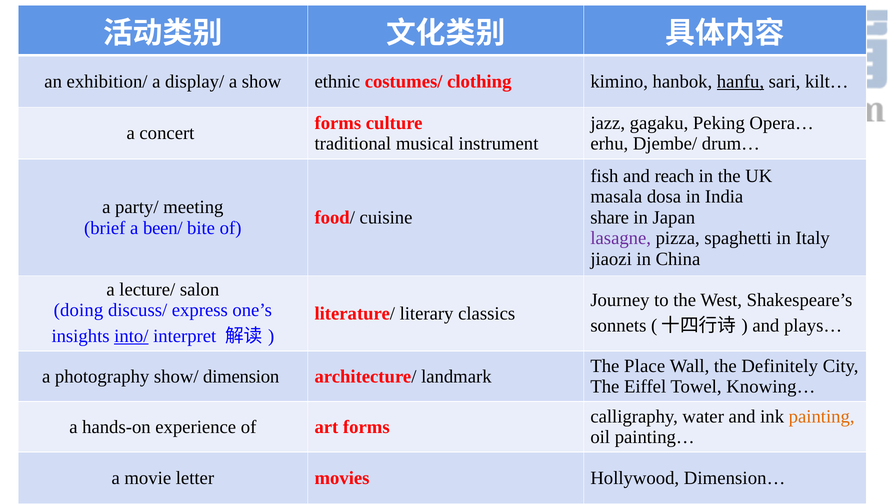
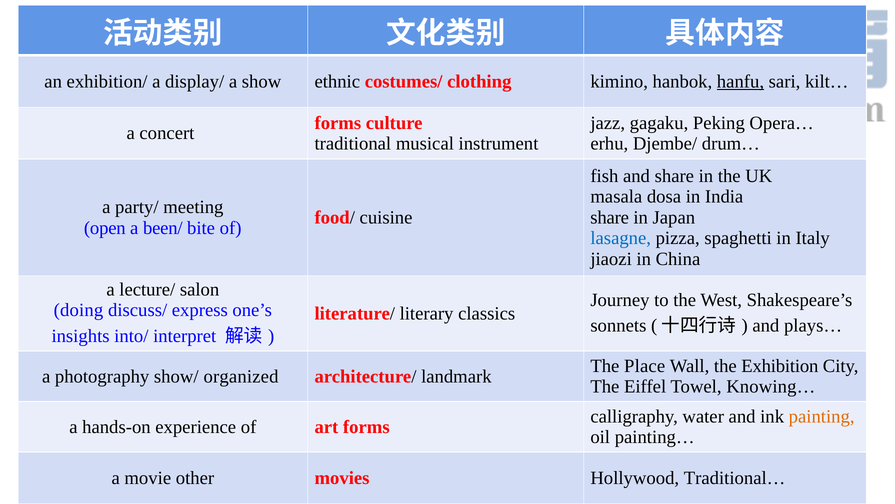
and reach: reach -> share
brief: brief -> open
lasagne colour: purple -> blue
into/ underline: present -> none
Definitely: Definitely -> Exhibition
dimension: dimension -> organized
letter: letter -> other
Dimension…: Dimension… -> Traditional…
